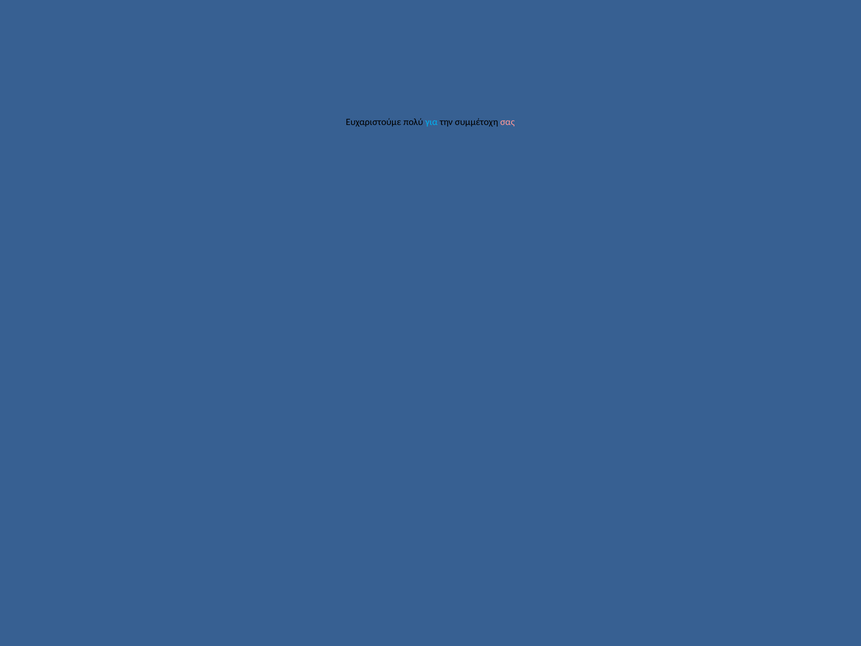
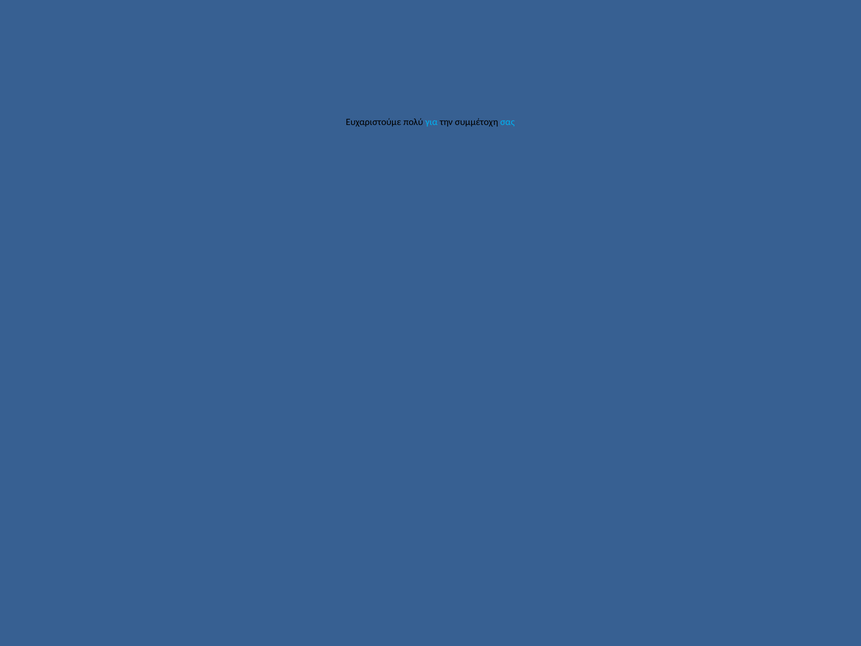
σας colour: pink -> light blue
